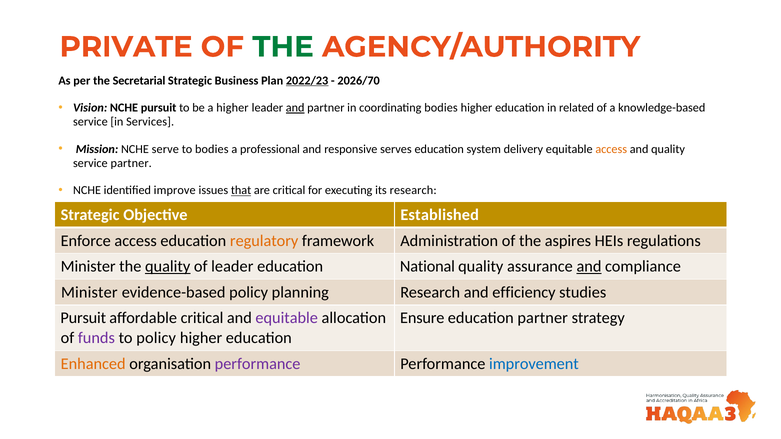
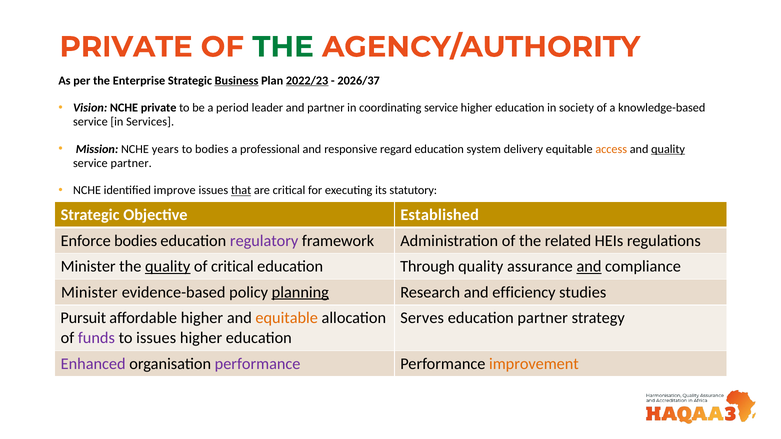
Secretarial: Secretarial -> Enterprise
Business underline: none -> present
2026/70: 2026/70 -> 2026/37
NCHE pursuit: pursuit -> private
a higher: higher -> period
and at (295, 108) underline: present -> none
coordinating bodies: bodies -> service
related: related -> society
serve: serve -> years
serves: serves -> regard
quality at (668, 149) underline: none -> present
its research: research -> statutory
Enforce access: access -> bodies
regulatory colour: orange -> purple
aspires: aspires -> related
of leader: leader -> critical
National: National -> Through
planning underline: none -> present
affordable critical: critical -> higher
equitable at (287, 318) colour: purple -> orange
Ensure: Ensure -> Serves
to policy: policy -> issues
Enhanced colour: orange -> purple
improvement colour: blue -> orange
